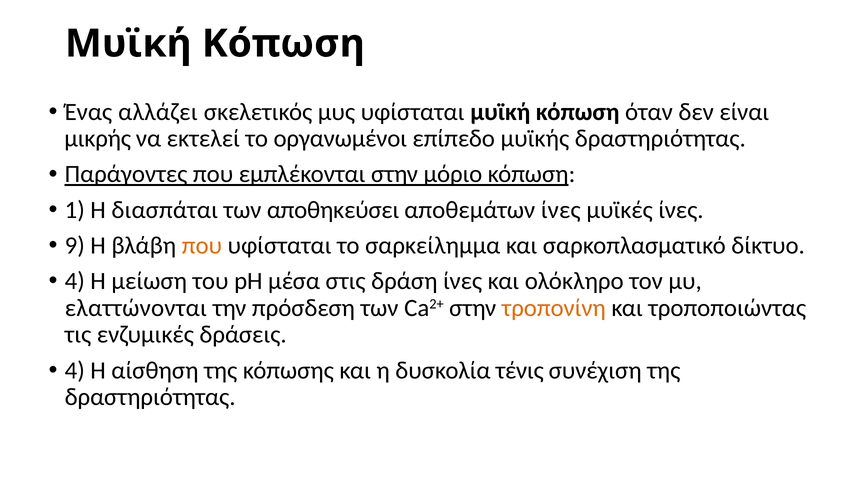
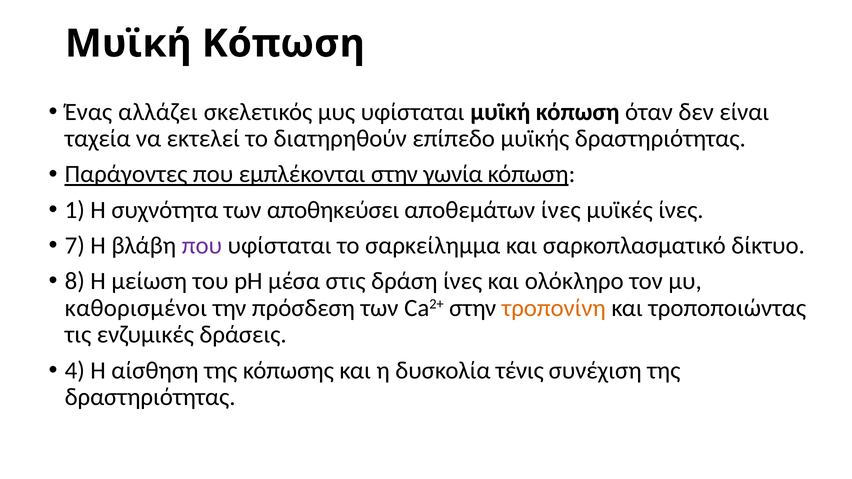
μικρής: μικρής -> ταχεία
οργανωμένοι: οργανωμένοι -> διατηρηθούν
μόριο: μόριο -> γωνία
διασπάται: διασπάται -> συχνότητα
9: 9 -> 7
που at (202, 246) colour: orange -> purple
4 at (75, 281): 4 -> 8
ελαττώνονται: ελαττώνονται -> καθορισμένοι
